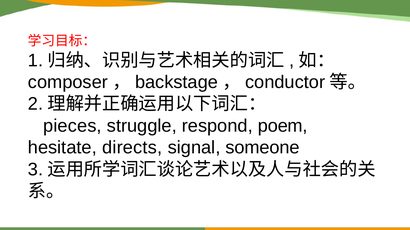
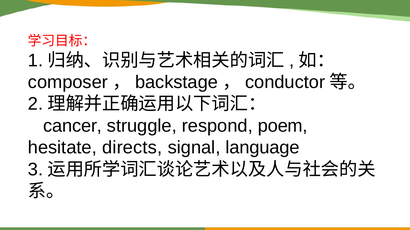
pieces: pieces -> cancer
someone: someone -> language
